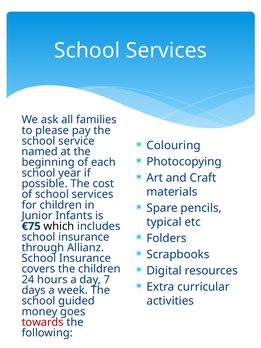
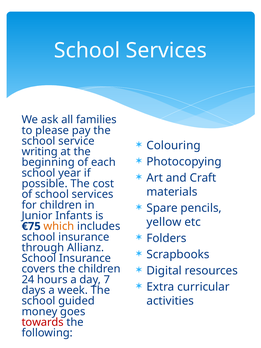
named: named -> writing
typical: typical -> yellow
which colour: black -> orange
